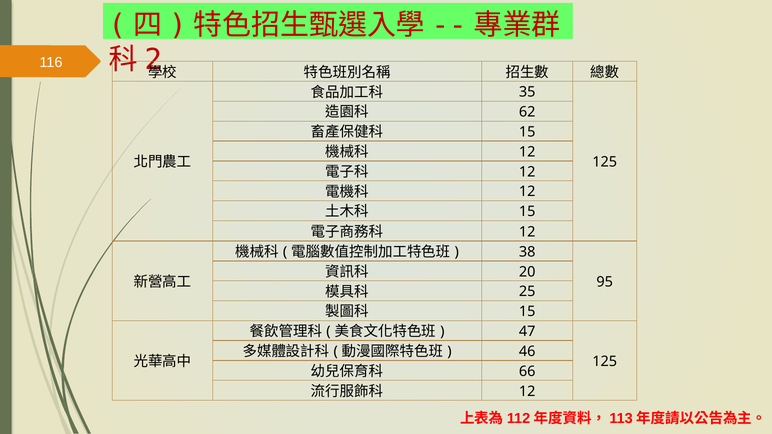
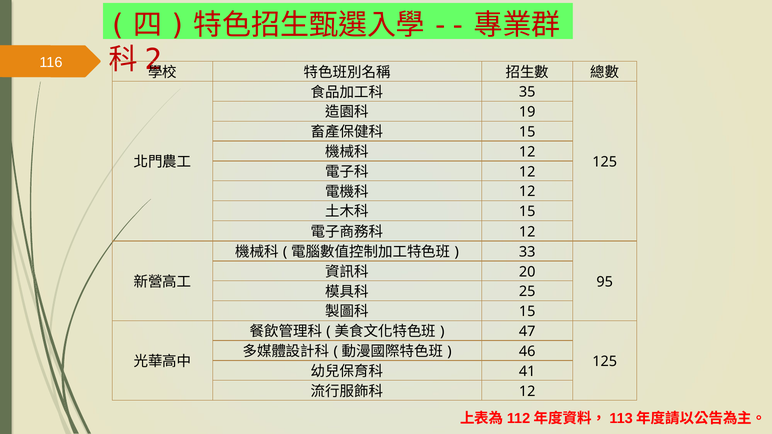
62: 62 -> 19
38: 38 -> 33
66: 66 -> 41
